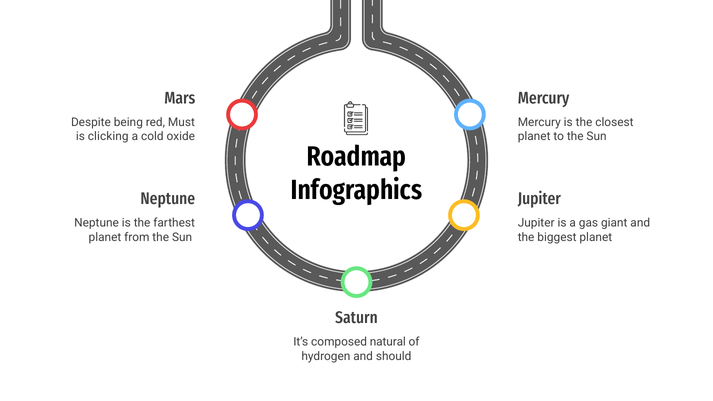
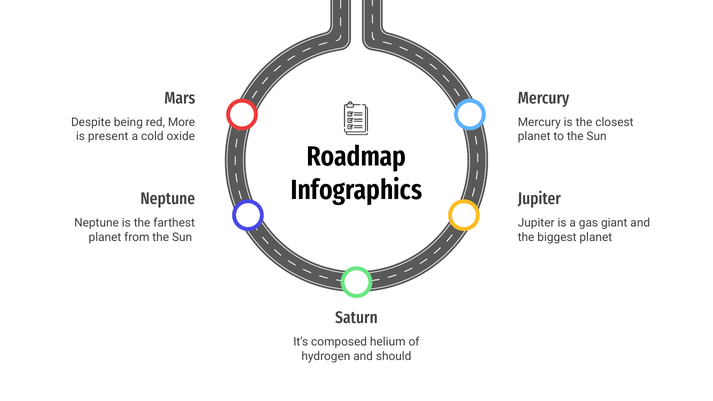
Must: Must -> More
clicking: clicking -> present
natural: natural -> helium
